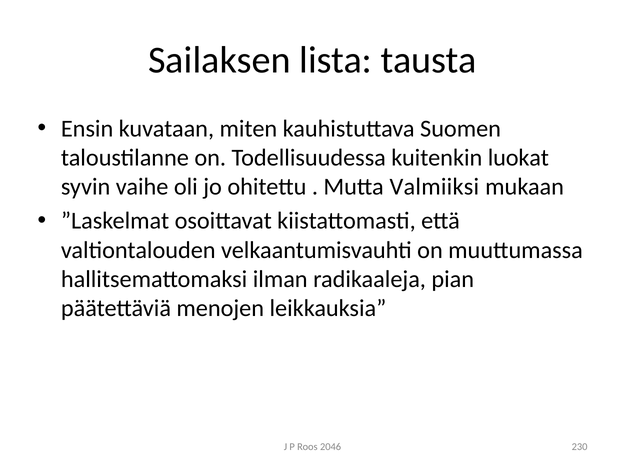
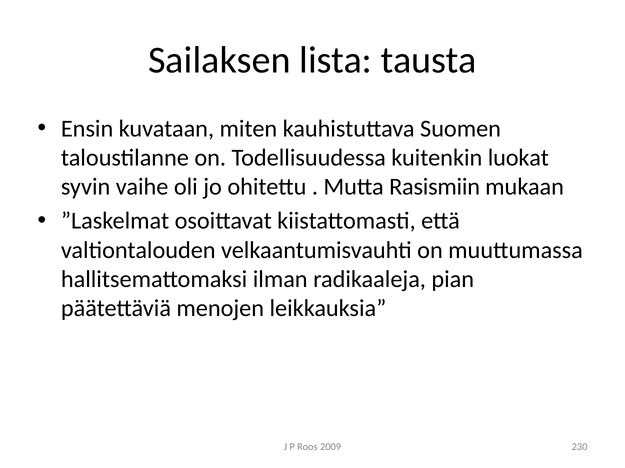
Valmiiksi: Valmiiksi -> Rasismiin
2046: 2046 -> 2009
